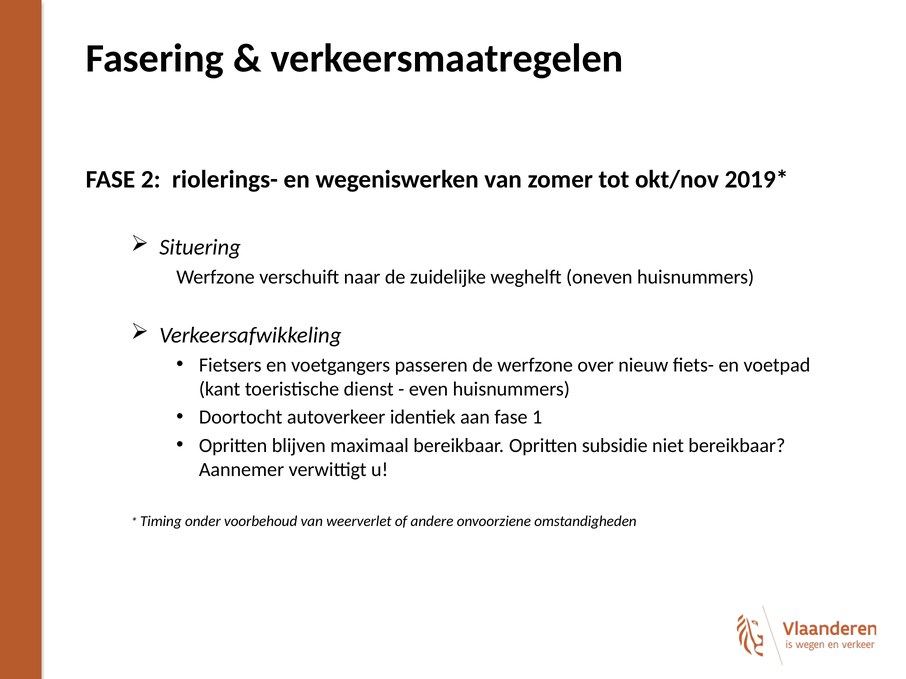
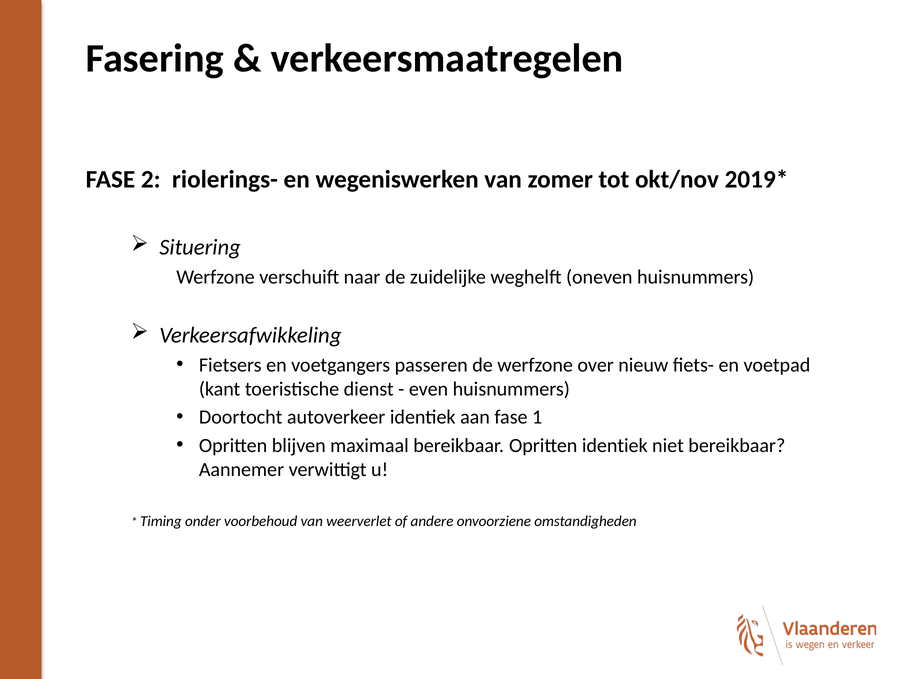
Opritten subsidie: subsidie -> identiek
